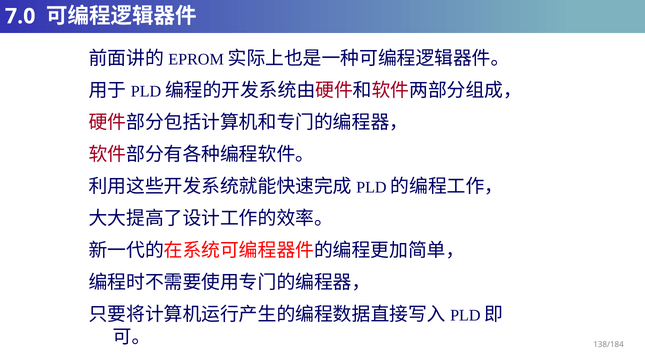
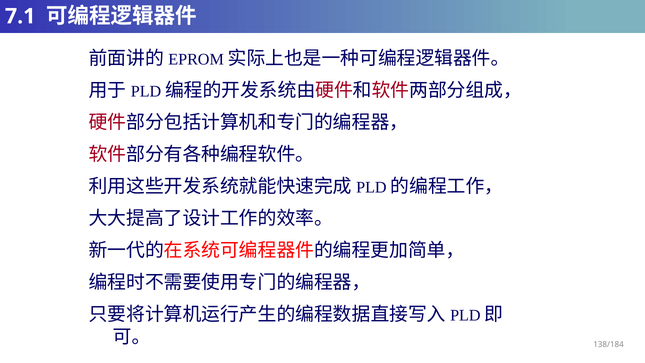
7.0: 7.0 -> 7.1
